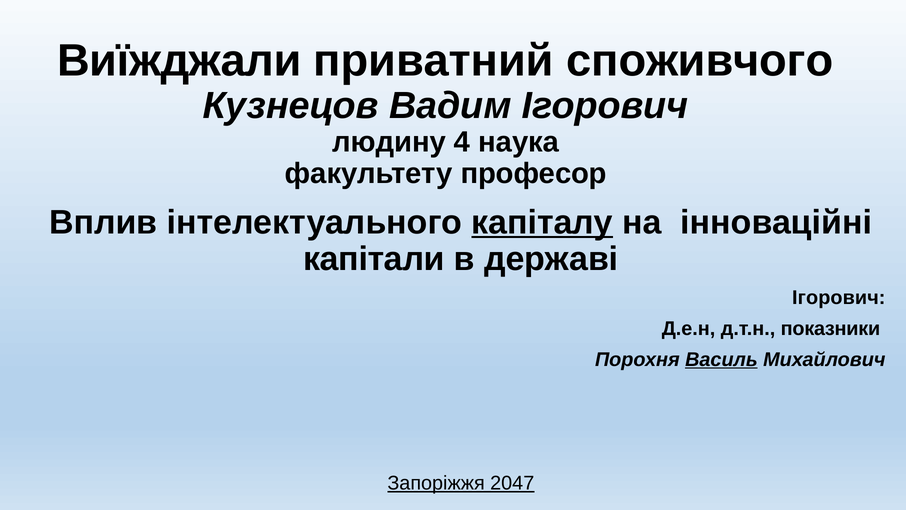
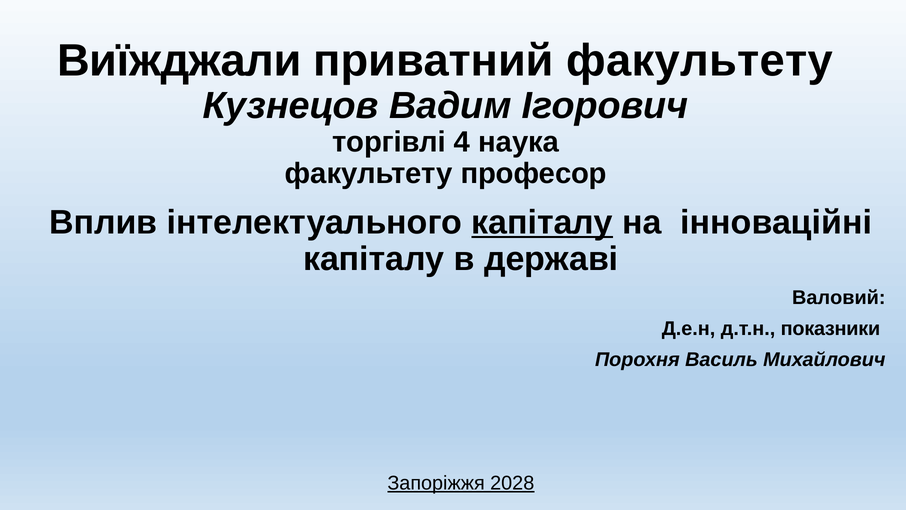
приватний споживчого: споживчого -> факультету
людину: людину -> торгівлі
капітали at (374, 259): капітали -> капіталу
Ігорович at (839, 298): Ігорович -> Валовий
Василь underline: present -> none
2047: 2047 -> 2028
